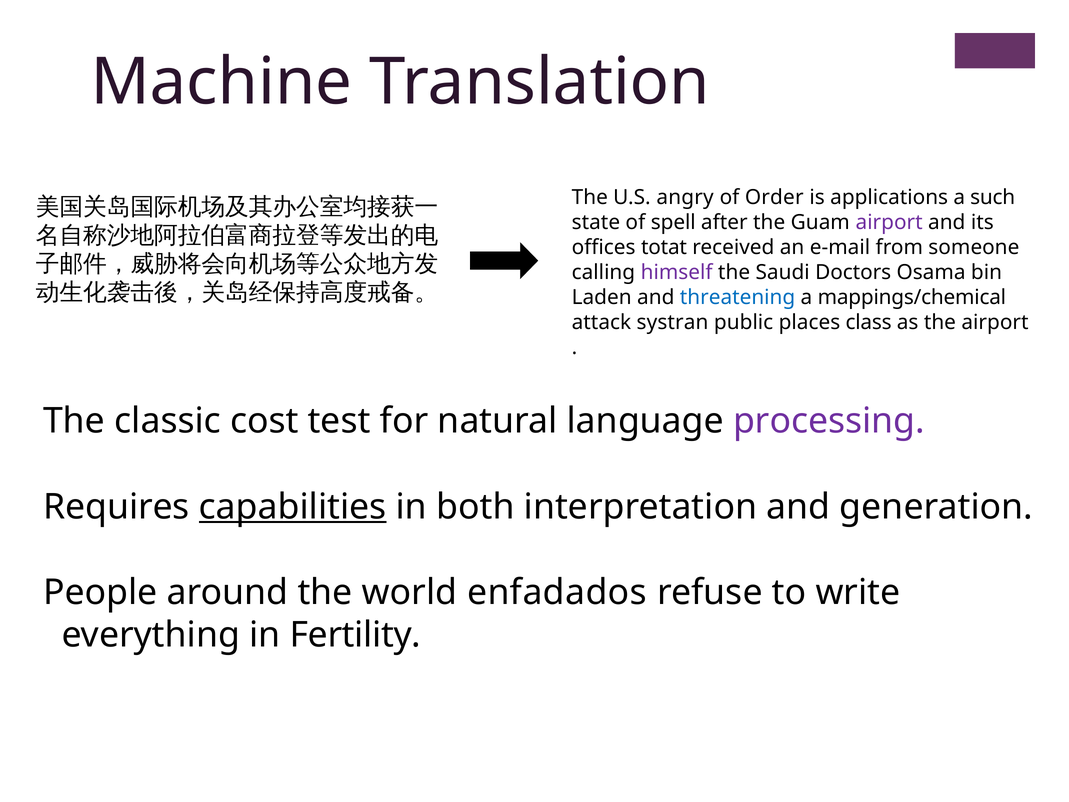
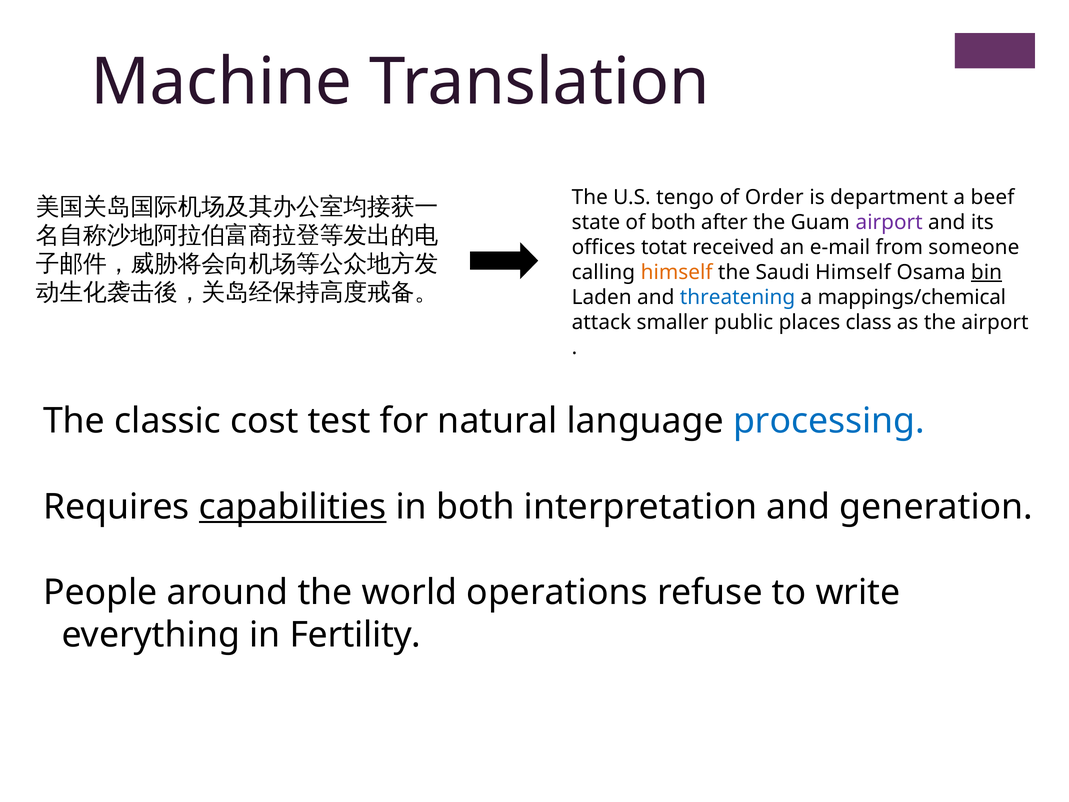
angry: angry -> tengo
applications: applications -> department
such: such -> beef
of spell: spell -> both
himself at (677, 272) colour: purple -> orange
Saudi Doctors: Doctors -> Himself
bin underline: none -> present
systran: systran -> smaller
processing colour: purple -> blue
enfadados: enfadados -> operations
